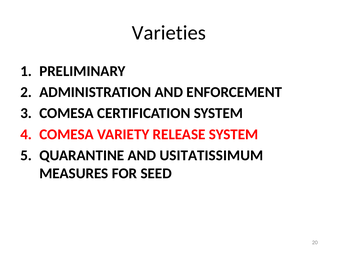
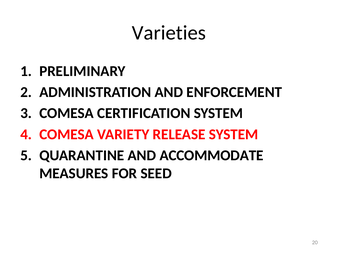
USITATISSIMUM: USITATISSIMUM -> ACCOMMODATE
